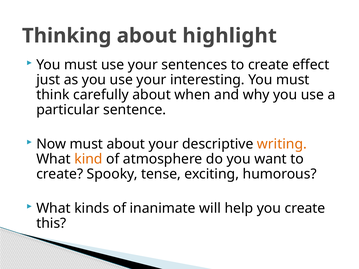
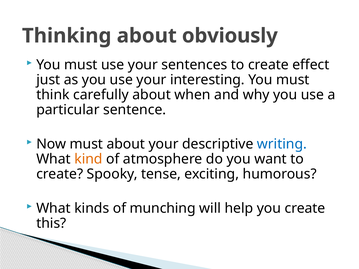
highlight: highlight -> obviously
writing colour: orange -> blue
inanimate: inanimate -> munching
